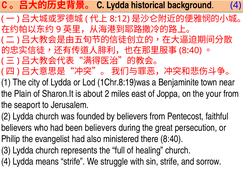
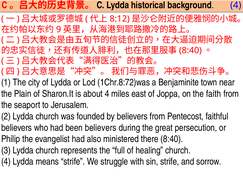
1Chr.8:19)was: 1Chr.8:19)was -> 1Chr.8:72)was
about 2: 2 -> 4
your: your -> faith
